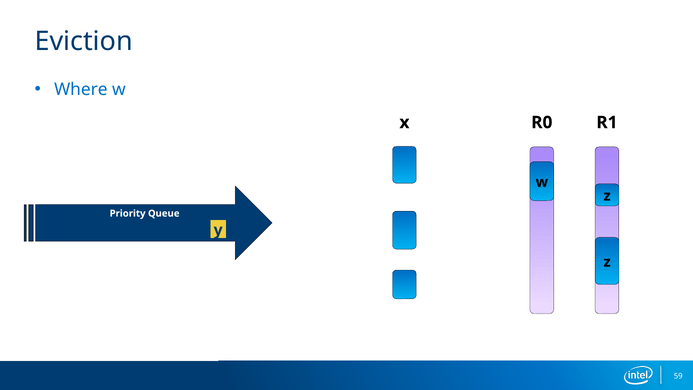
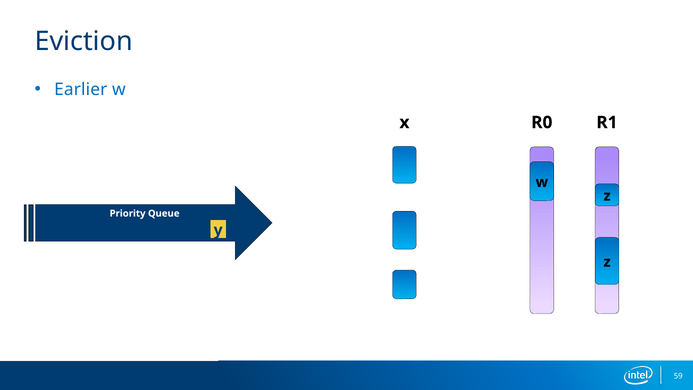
Where: Where -> Earlier
